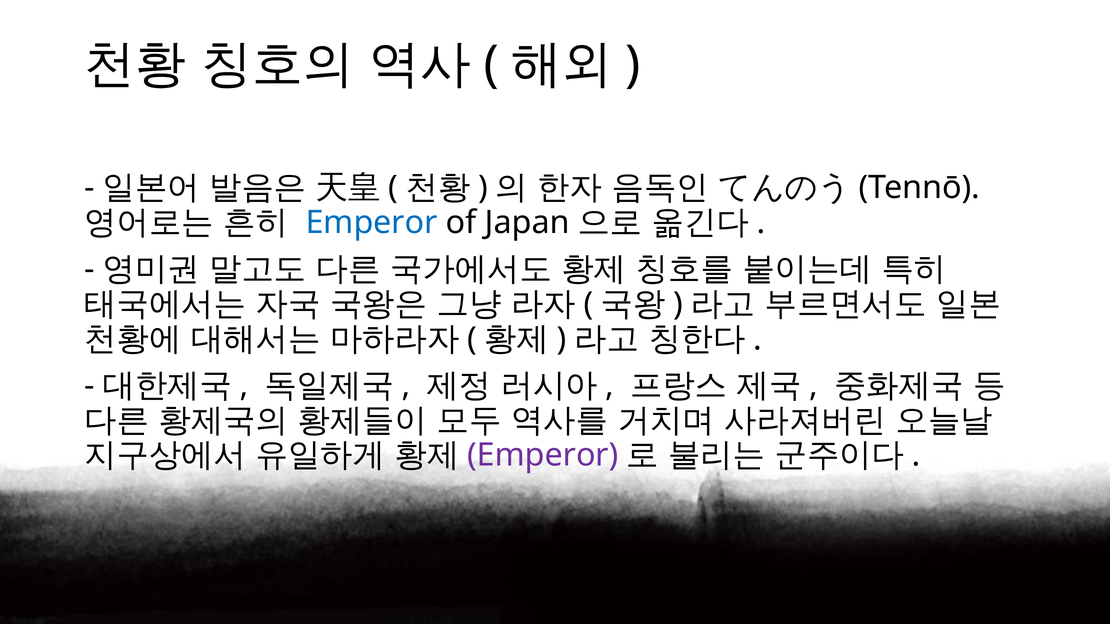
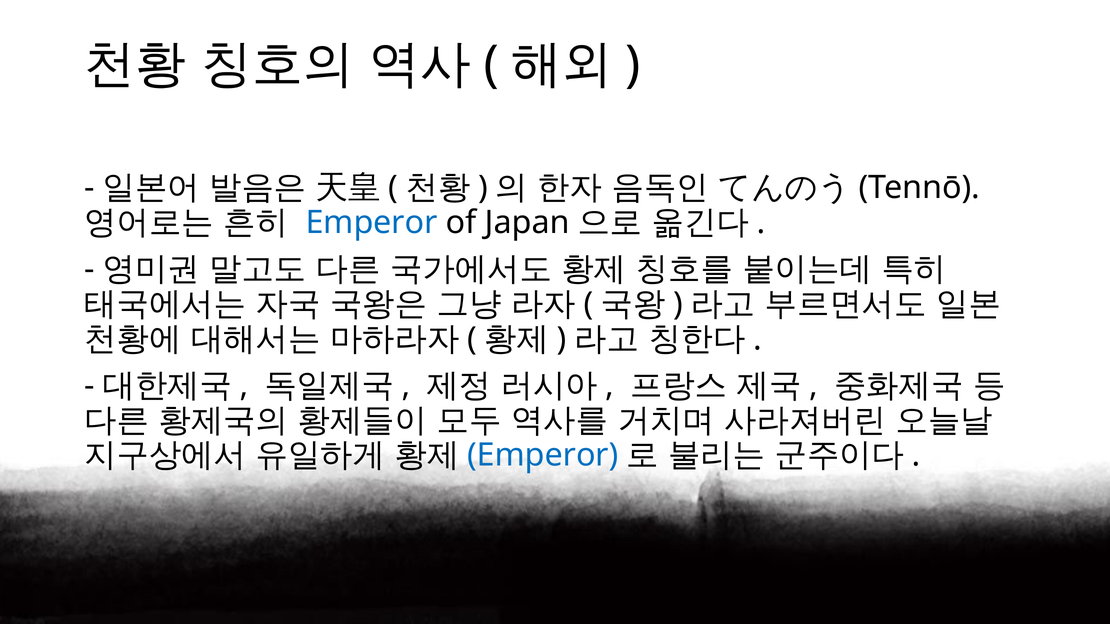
Emperor at (543, 456) colour: purple -> blue
